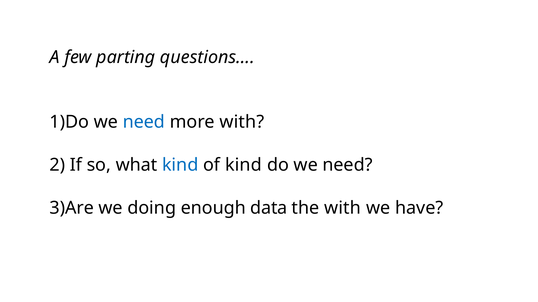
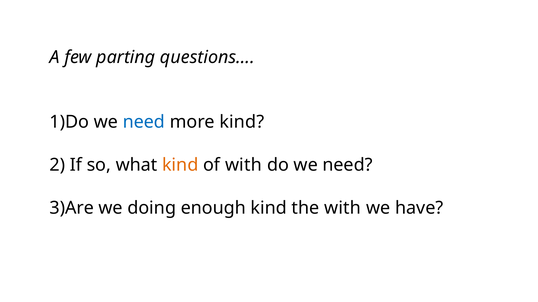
more with: with -> kind
kind at (180, 165) colour: blue -> orange
of kind: kind -> with
enough data: data -> kind
